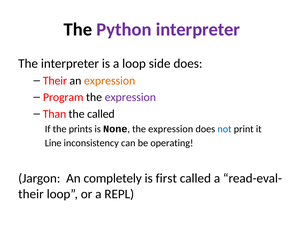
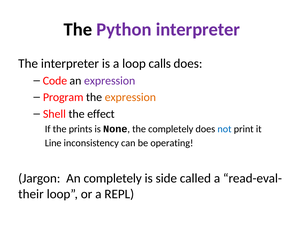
side: side -> calls
Their at (55, 81): Their -> Code
expression at (110, 81) colour: orange -> purple
expression at (130, 97) colour: purple -> orange
Than: Than -> Shell
the called: called -> effect
None the expression: expression -> completely
first: first -> side
